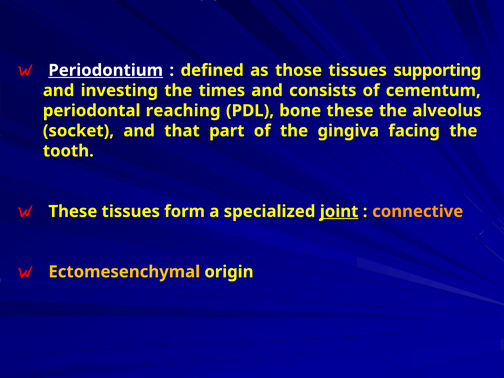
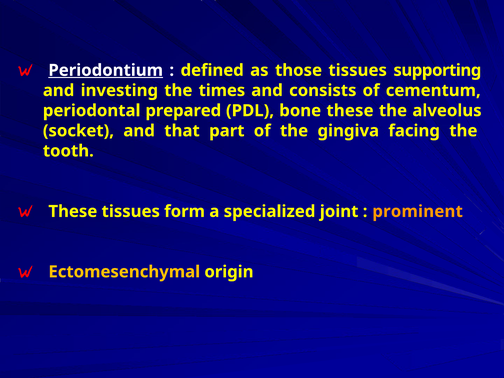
reaching: reaching -> prepared
joint underline: present -> none
connective: connective -> prominent
